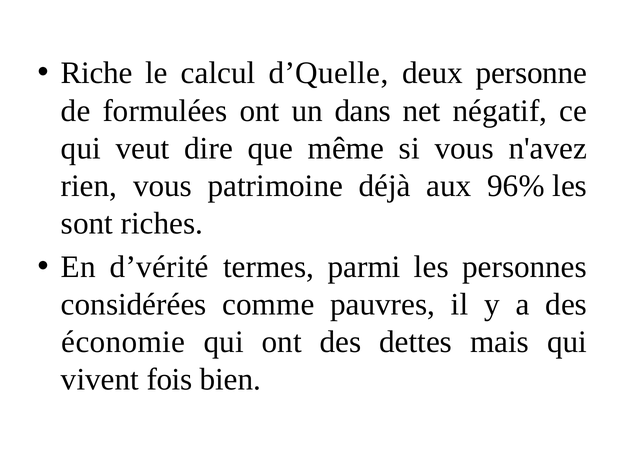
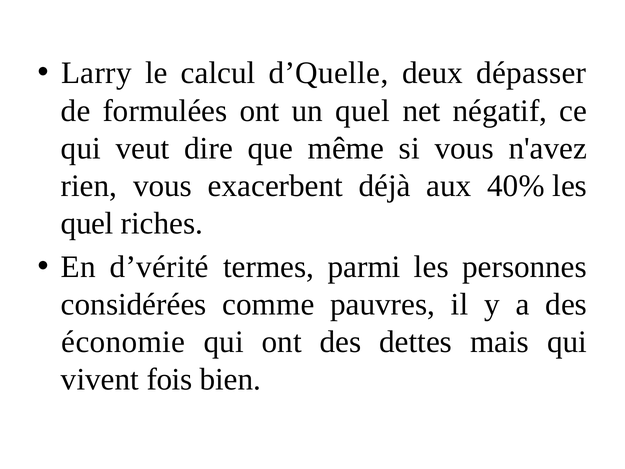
Riche: Riche -> Larry
personne: personne -> dépasser
un dans: dans -> quel
patrimoine: patrimoine -> exacerbent
96%: 96% -> 40%
sont at (87, 223): sont -> quel
